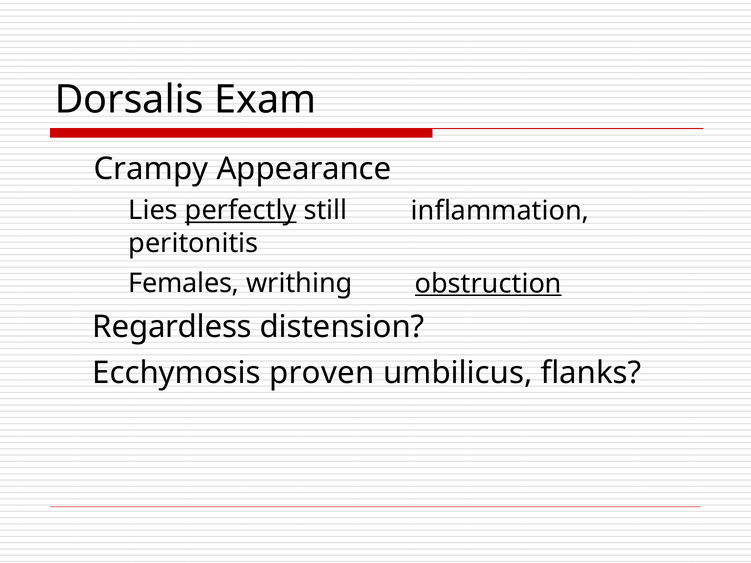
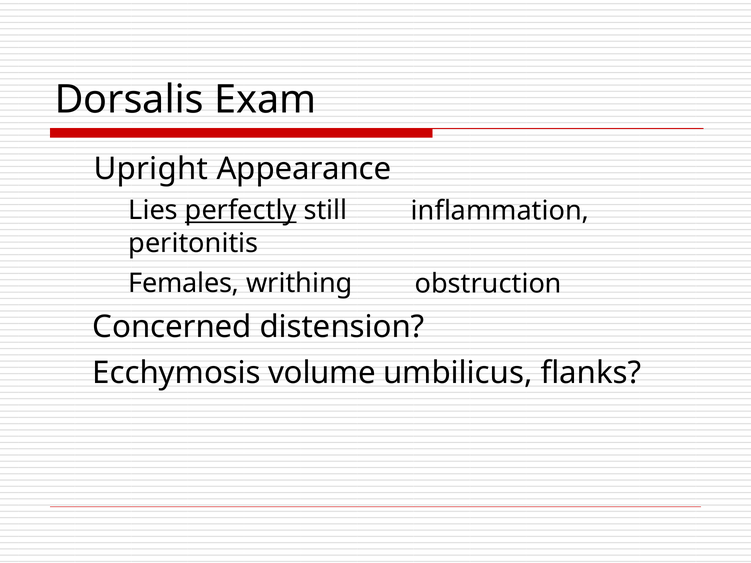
Crampy: Crampy -> Upright
obstruction underline: present -> none
Regardless: Regardless -> Concerned
proven: proven -> volume
